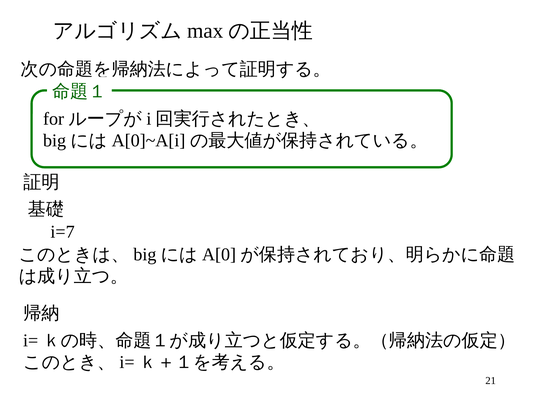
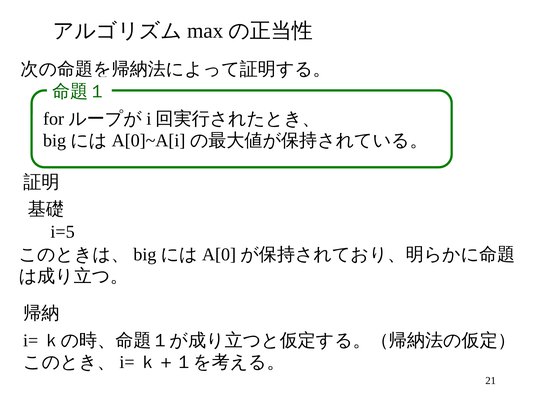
i=7: i=7 -> i=5
